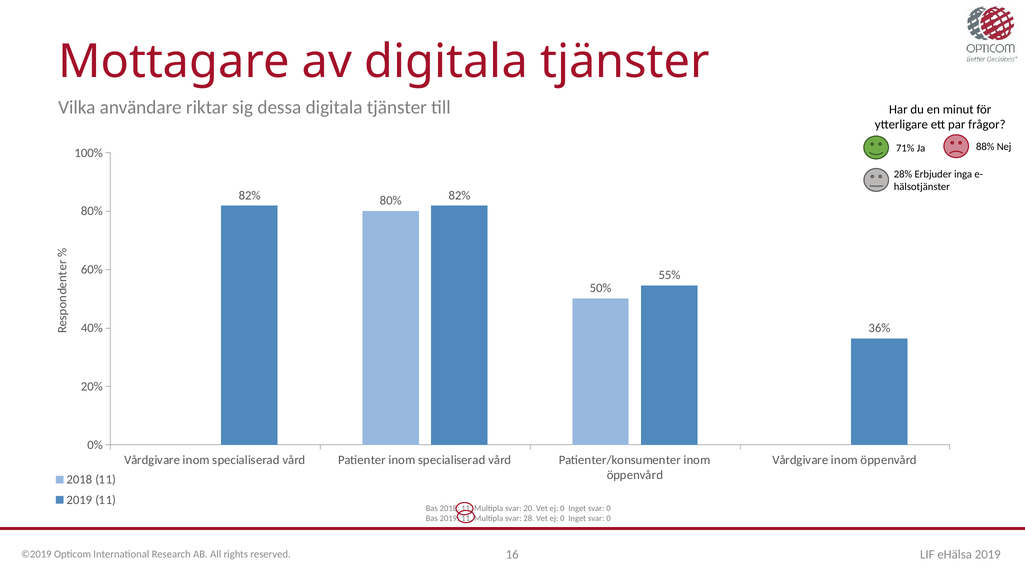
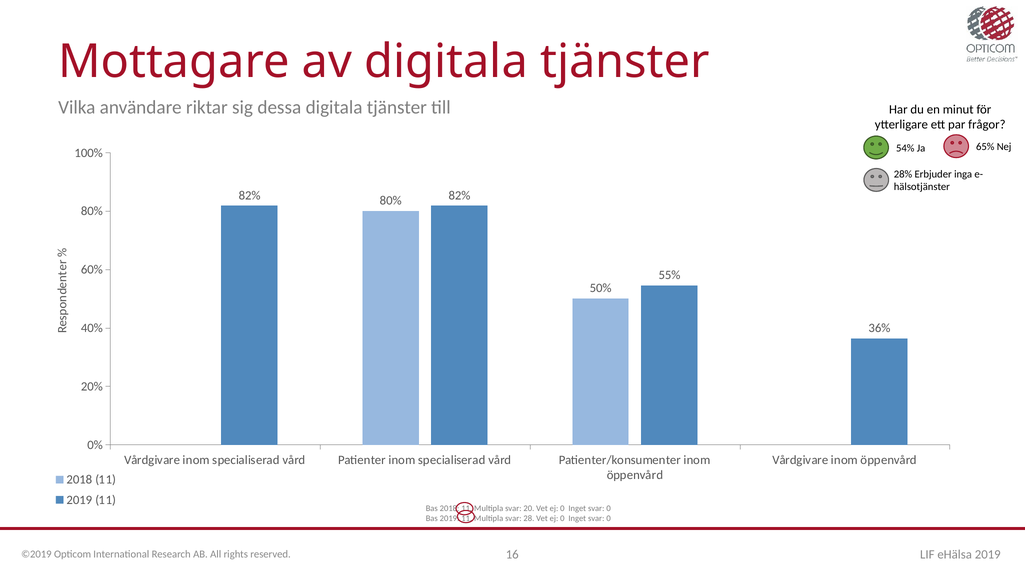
71%: 71% -> 54%
88%: 88% -> 65%
